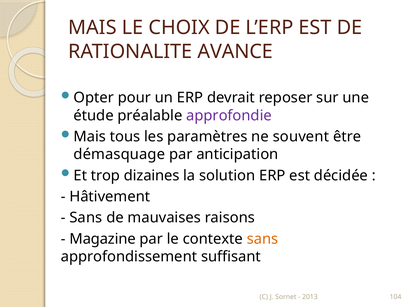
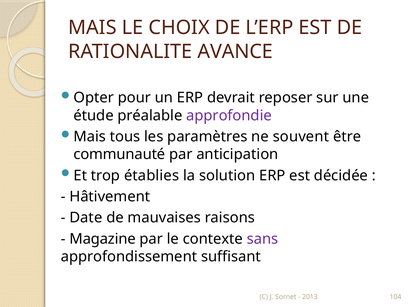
démasquage: démasquage -> communauté
dizaines: dizaines -> établies
Sans at (86, 218): Sans -> Date
sans at (262, 239) colour: orange -> purple
